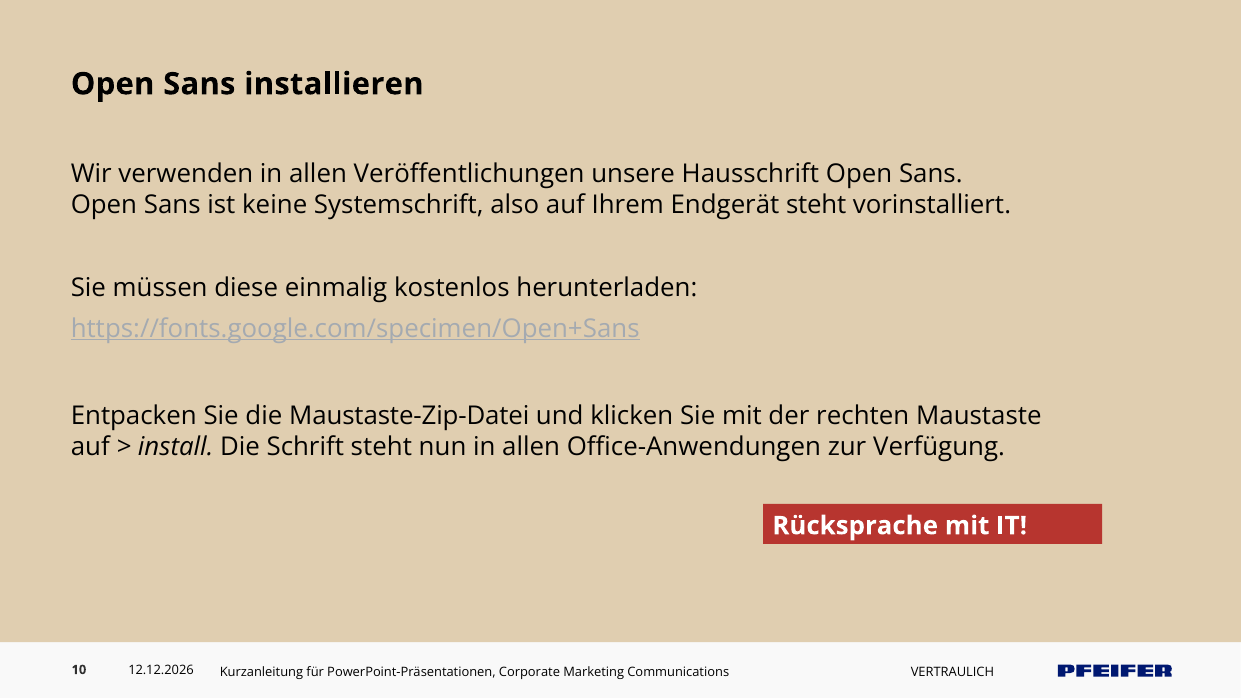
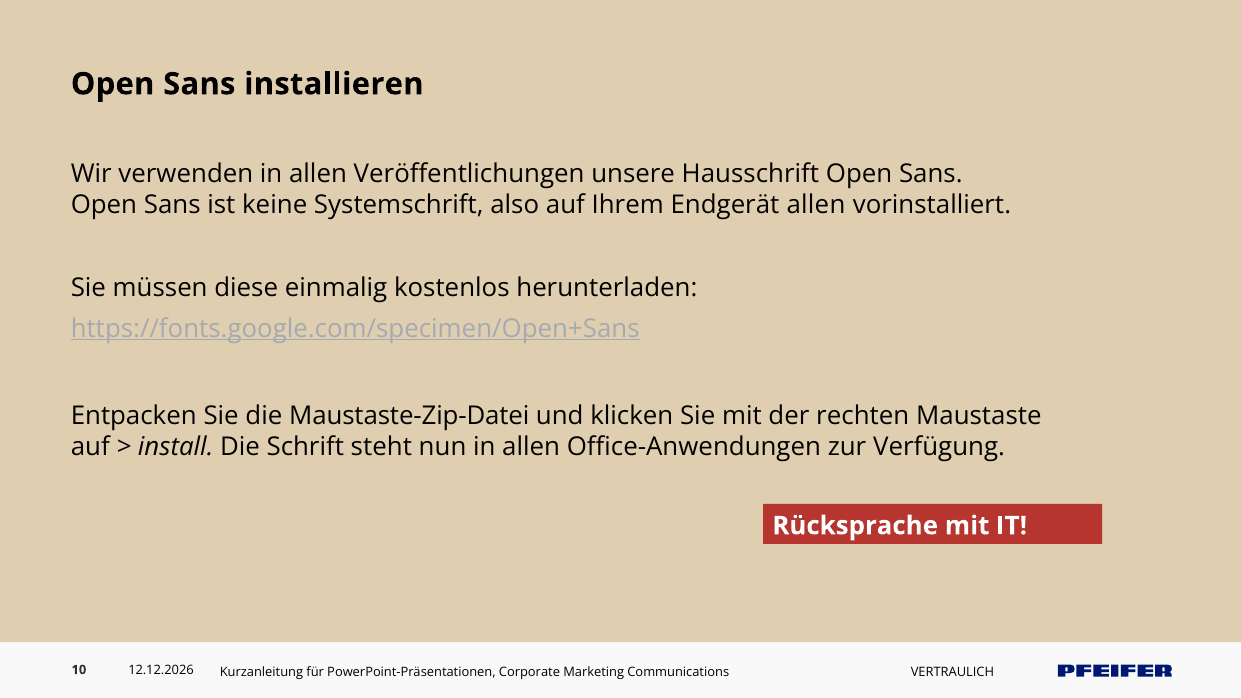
Endgerät steht: steht -> allen
